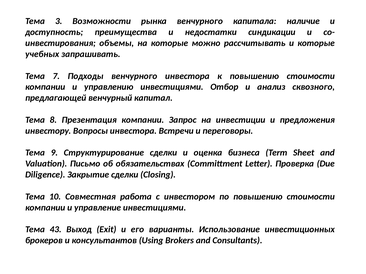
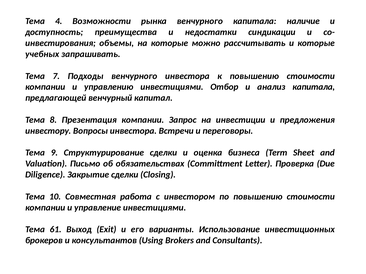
3: 3 -> 4
анализ сквозного: сквозного -> капитала
43: 43 -> 61
